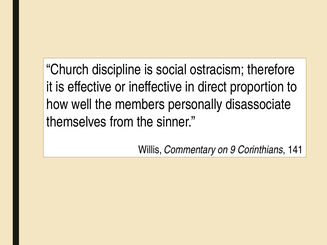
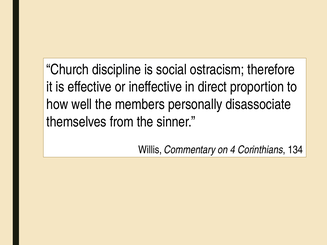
9: 9 -> 4
141: 141 -> 134
